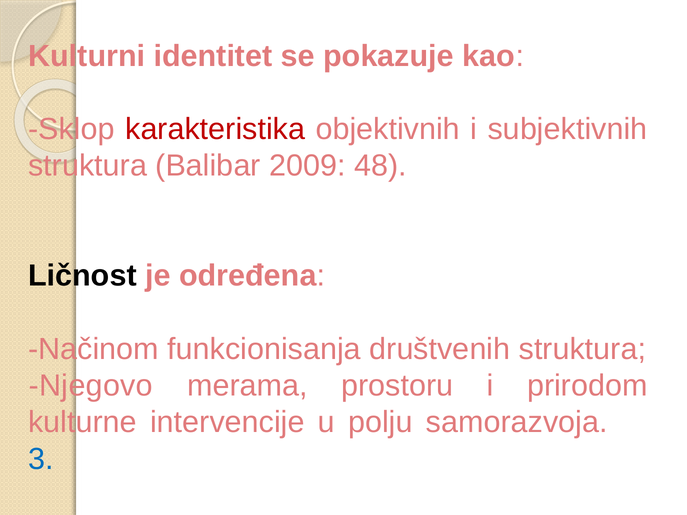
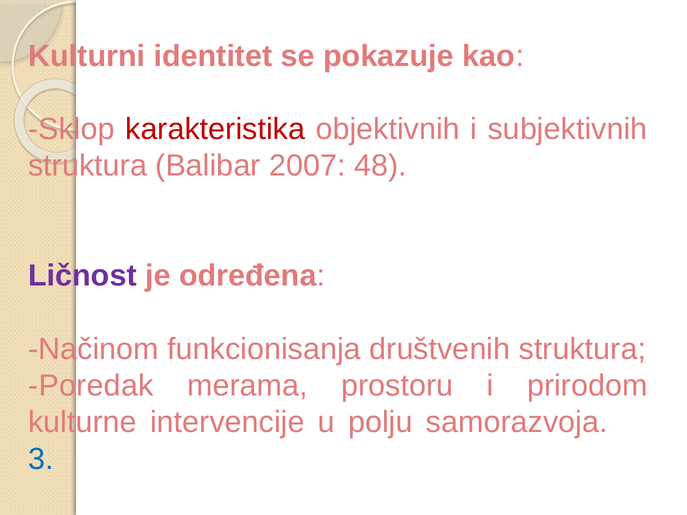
2009: 2009 -> 2007
Ličnost colour: black -> purple
Njegovo: Njegovo -> Poredak
